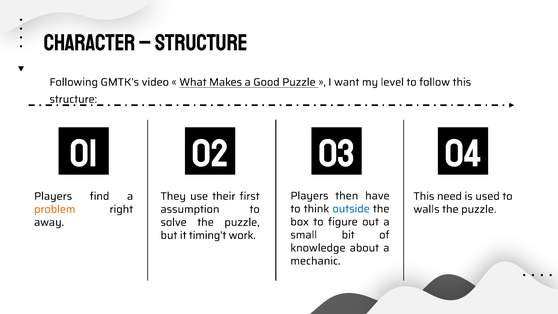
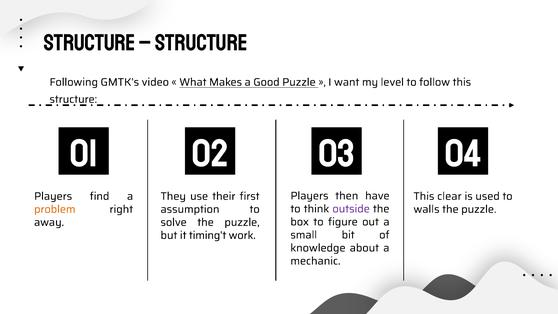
CHARACTER at (90, 43): CHARACTER -> STRUCTURE
need: need -> clear
outside colour: blue -> purple
